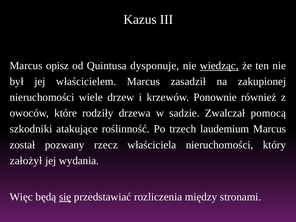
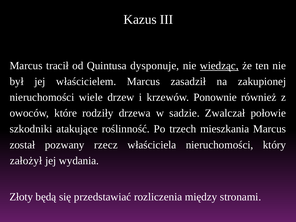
opisz: opisz -> tracił
pomocą: pomocą -> połowie
laudemium: laudemium -> mieszkania
Więc: Więc -> Złoty
się underline: present -> none
